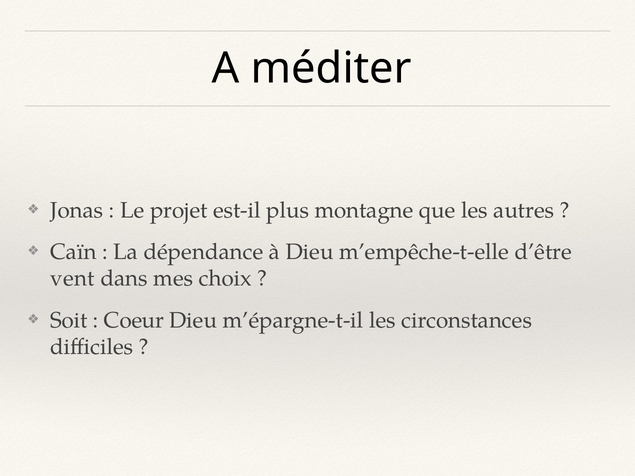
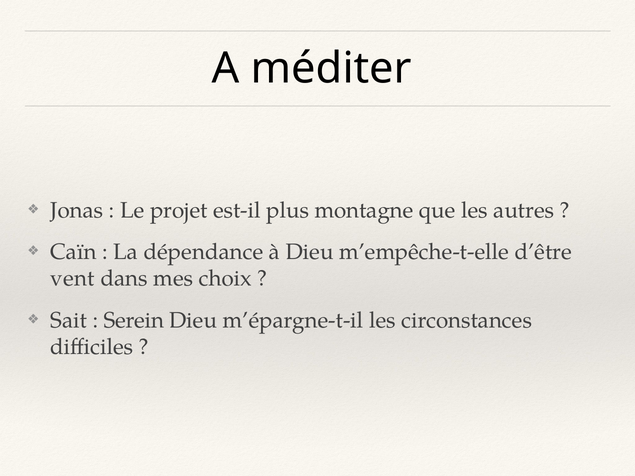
Soit: Soit -> Sait
Coeur: Coeur -> Serein
